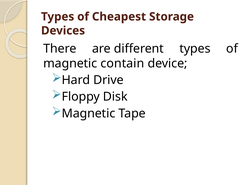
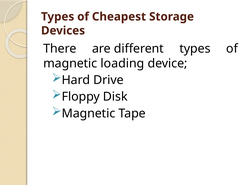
contain: contain -> loading
